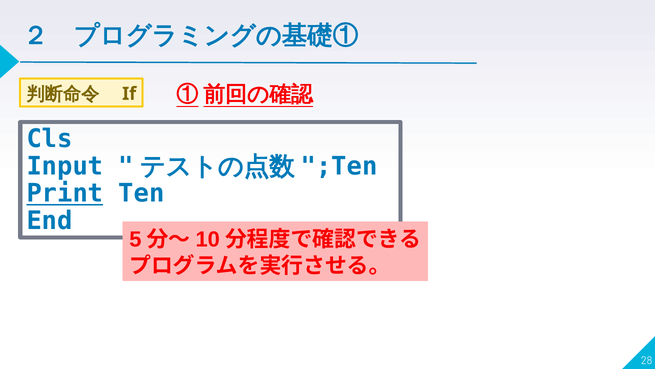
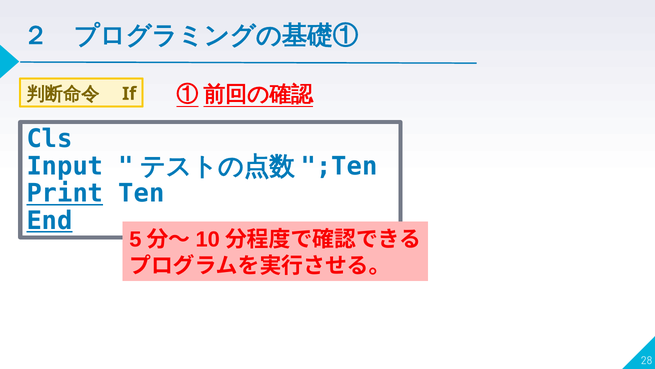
End underline: none -> present
